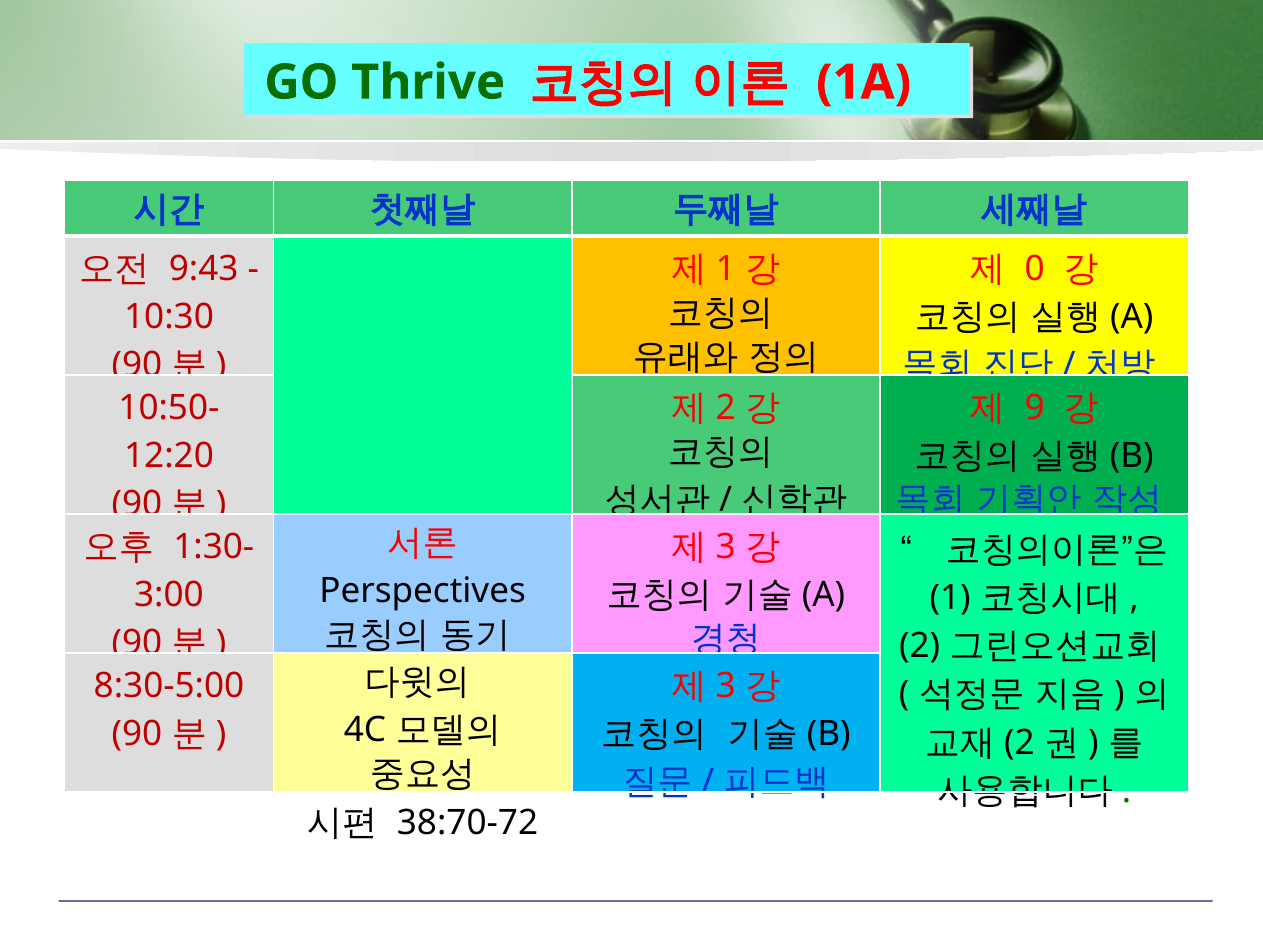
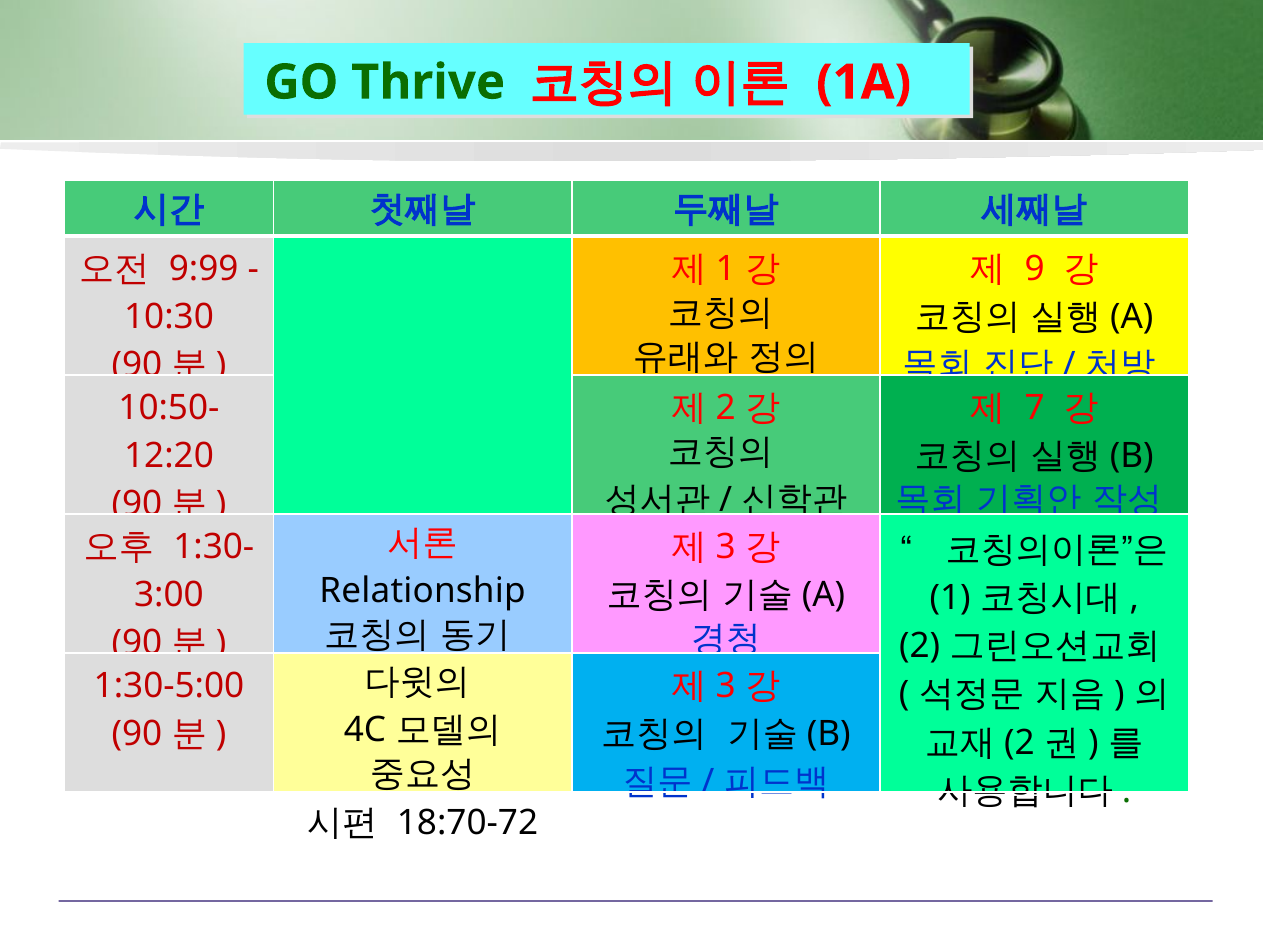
9:43: 9:43 -> 9:99
0: 0 -> 9
9: 9 -> 7
Perspectives: Perspectives -> Relationship
8:30-5:00: 8:30-5:00 -> 1:30-5:00
38:70-72: 38:70-72 -> 18:70-72
